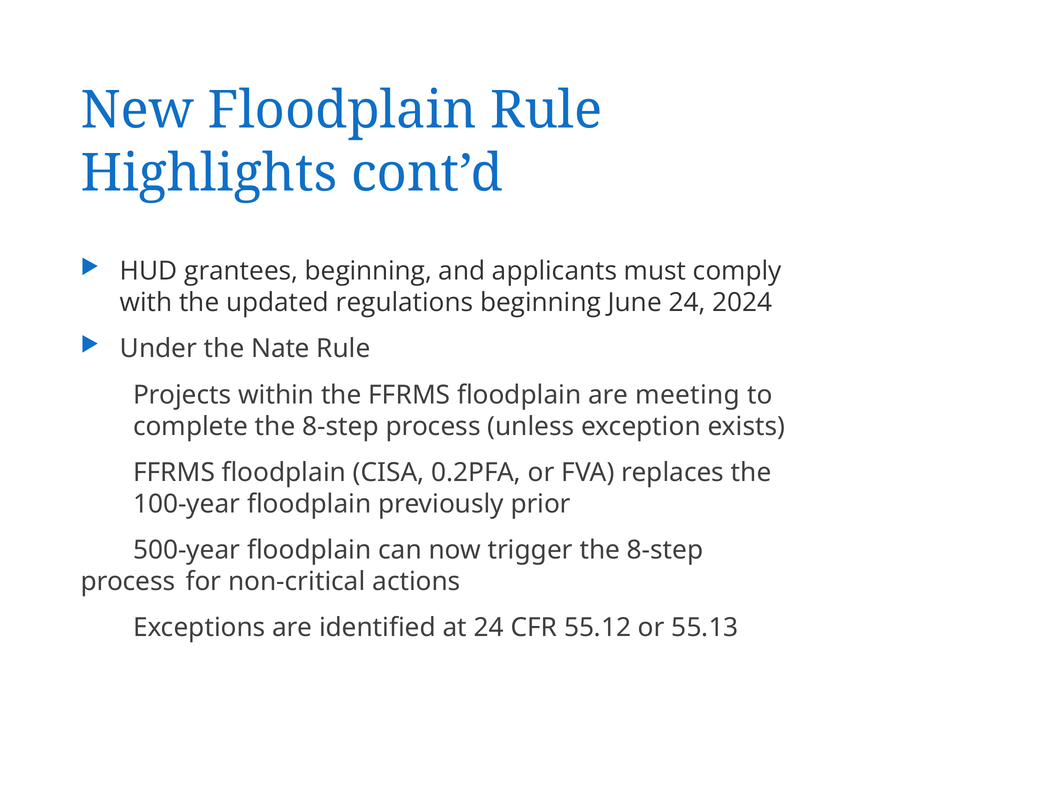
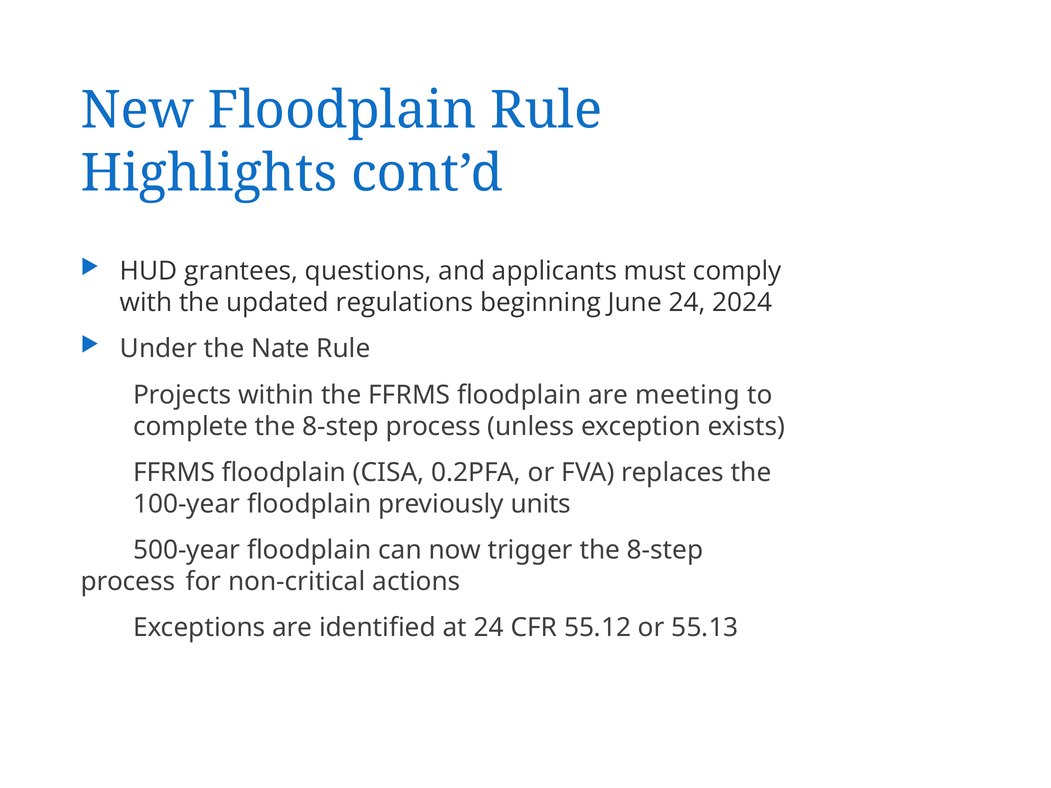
grantees beginning: beginning -> questions
prior: prior -> units
